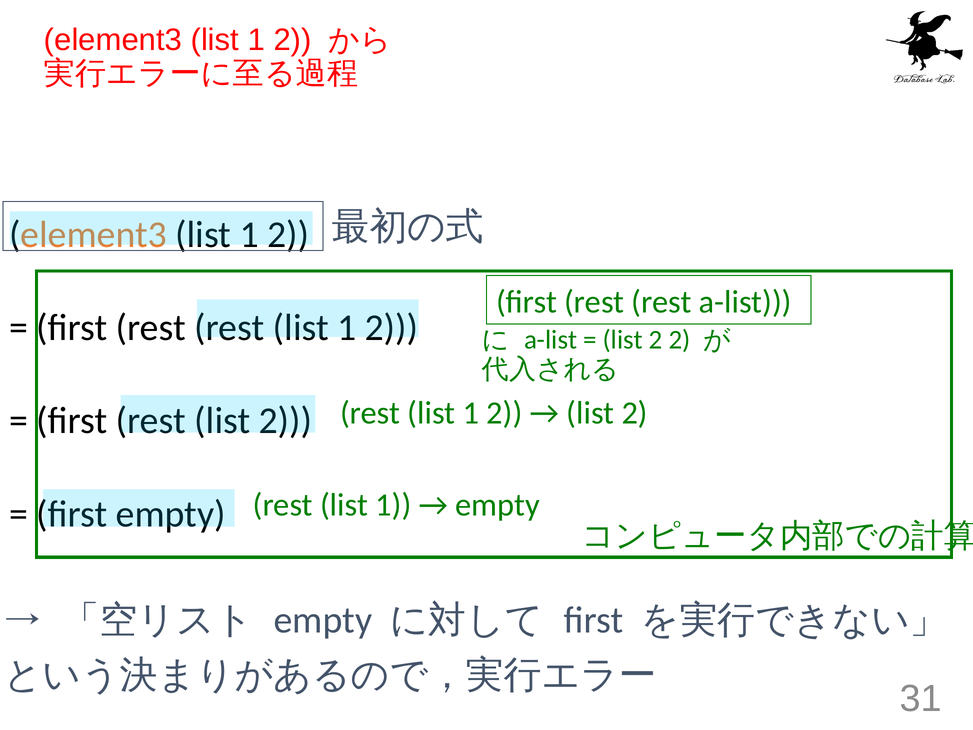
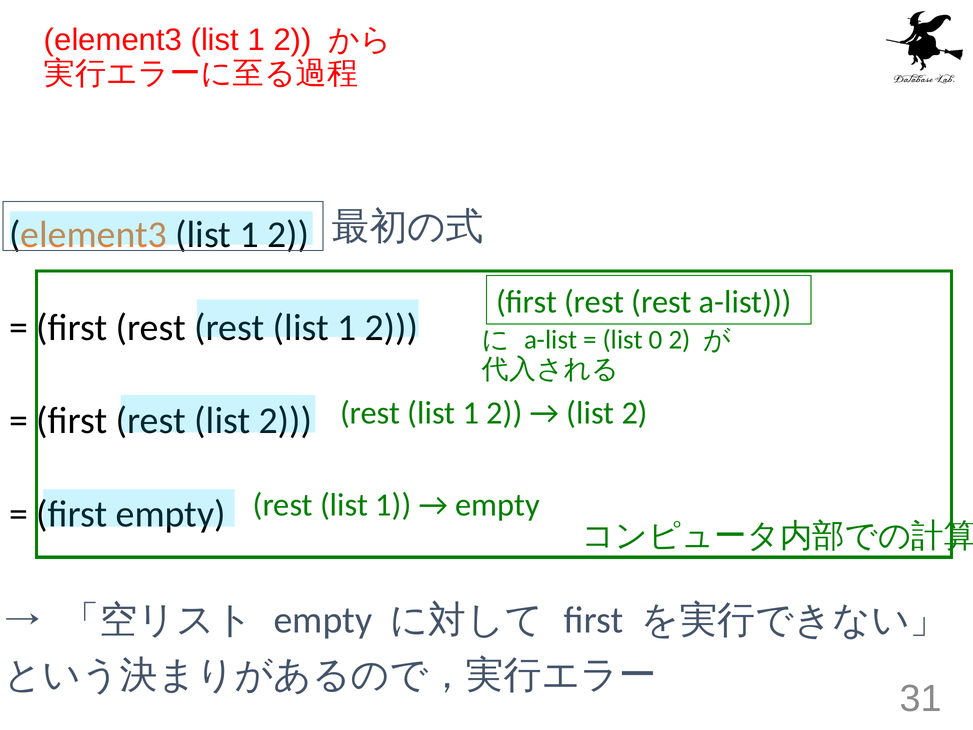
2 at (656, 340): 2 -> 0
